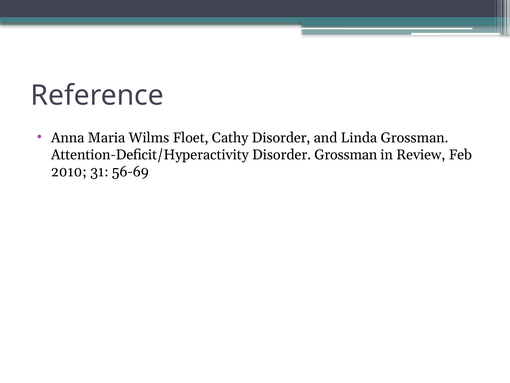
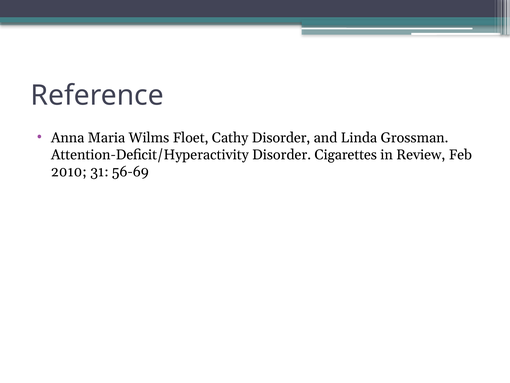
Disorder Grossman: Grossman -> Cigarettes
